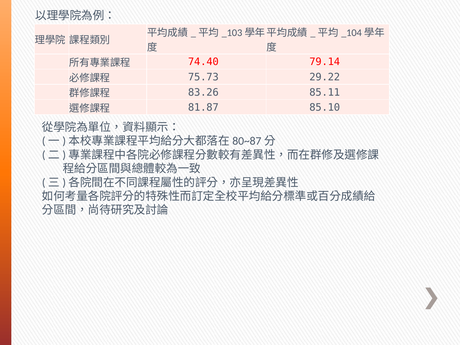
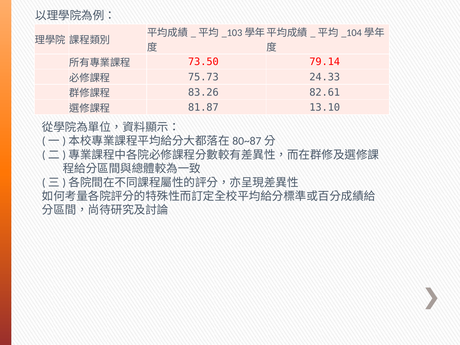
74.40: 74.40 -> 73.50
29.22: 29.22 -> 24.33
85.11: 85.11 -> 82.61
85.10: 85.10 -> 13.10
